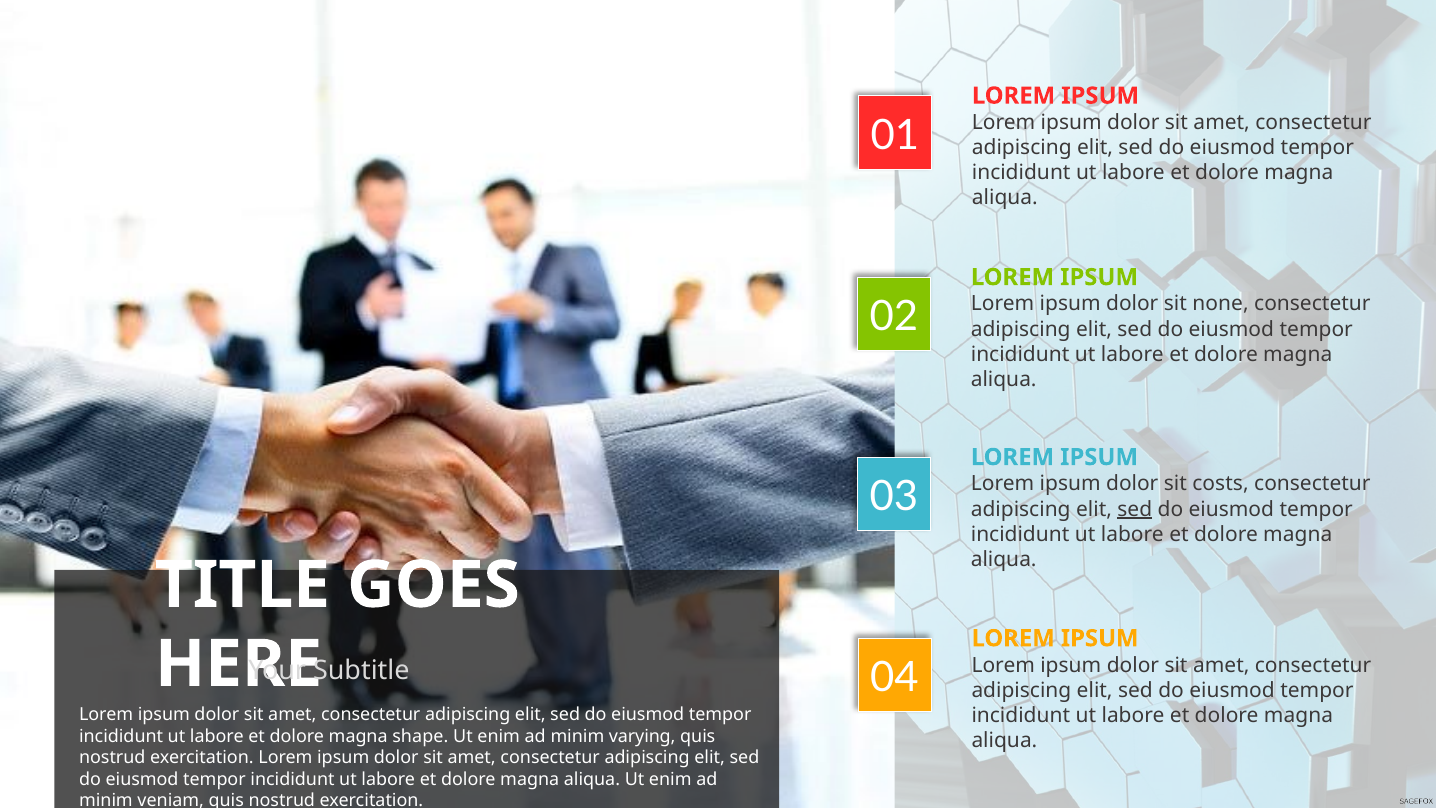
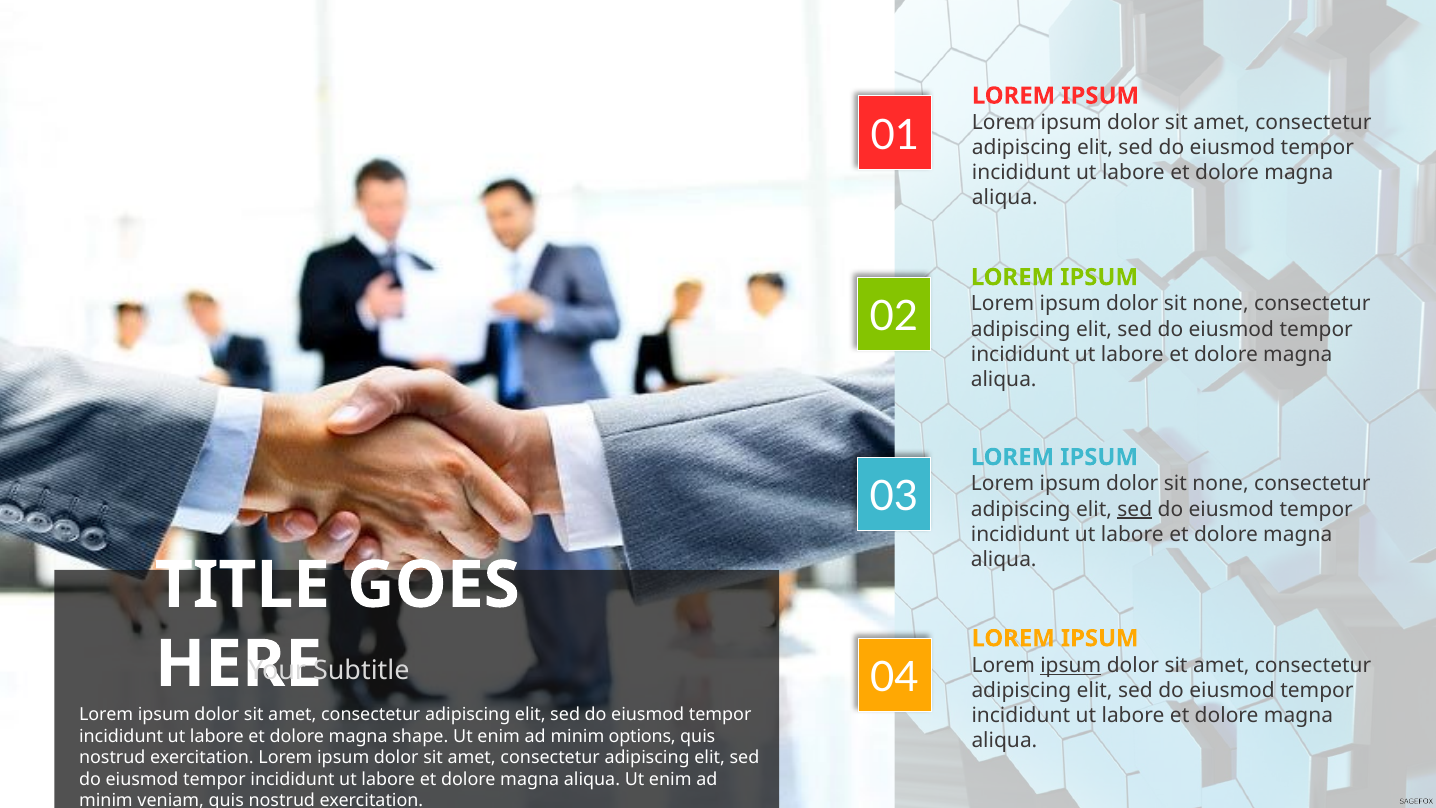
costs at (1221, 484): costs -> none
ipsum at (1071, 665) underline: none -> present
varying: varying -> options
